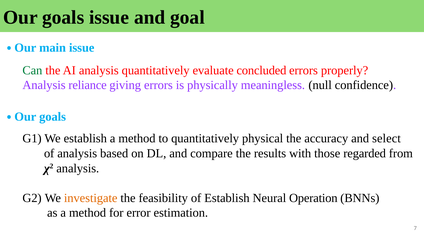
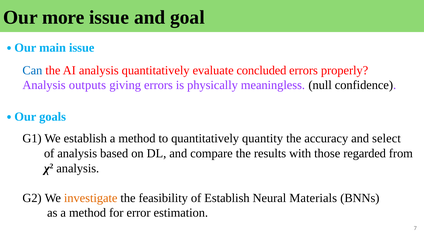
goals at (63, 17): goals -> more
Can colour: green -> blue
reliance: reliance -> outputs
physical: physical -> quantity
Operation: Operation -> Materials
